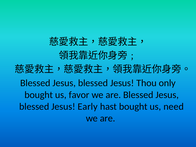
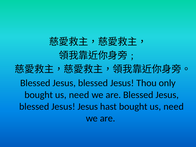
favor at (79, 95): favor -> need
Jesus Early: Early -> Jesus
